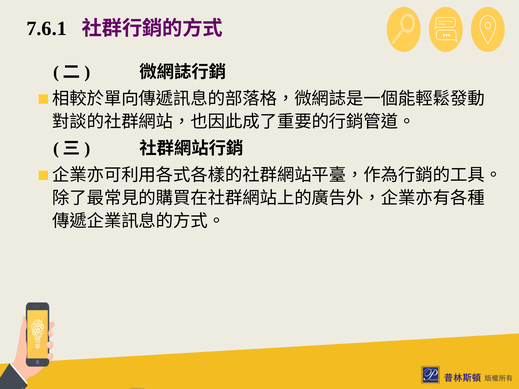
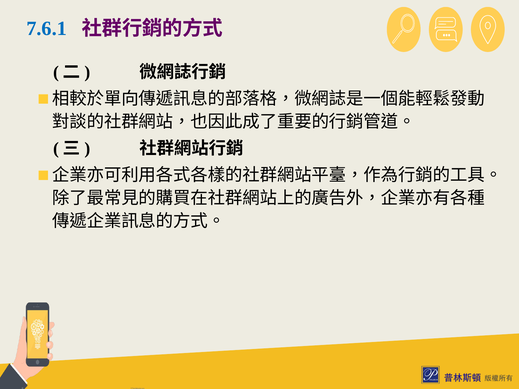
7.6.1 colour: black -> blue
